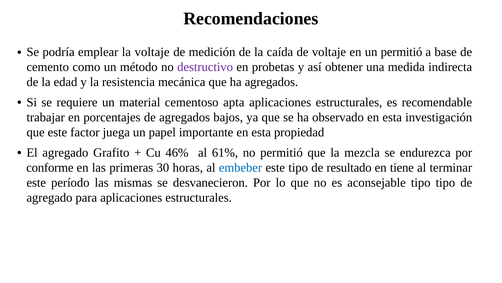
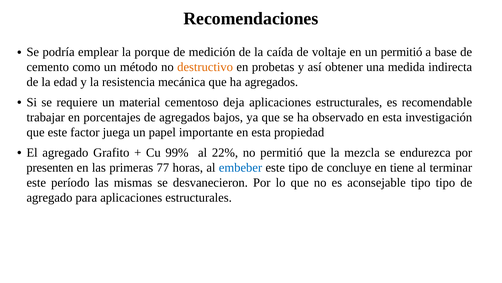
la voltaje: voltaje -> porque
destructivo colour: purple -> orange
apta: apta -> deja
46%: 46% -> 99%
61%: 61% -> 22%
conforme: conforme -> presenten
30: 30 -> 77
resultado: resultado -> concluye
